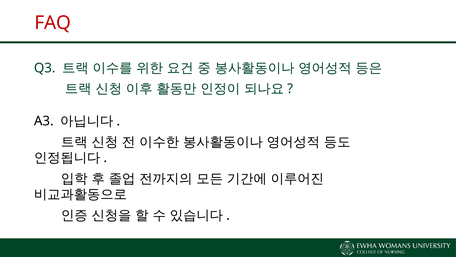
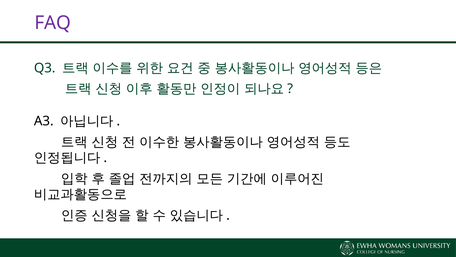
FAQ colour: red -> purple
